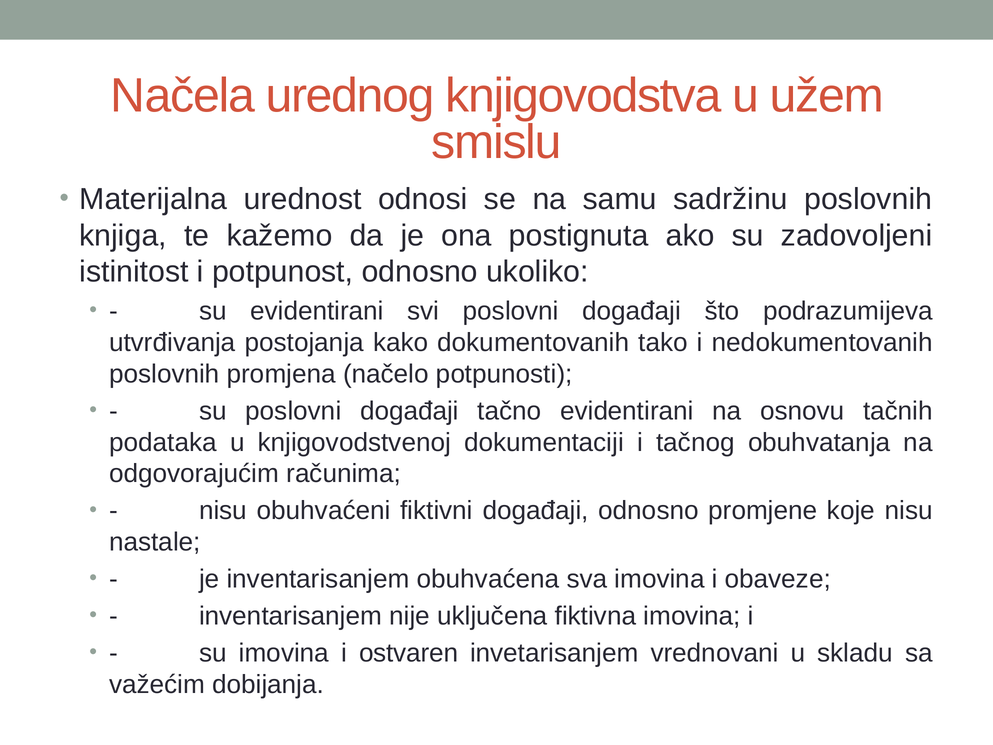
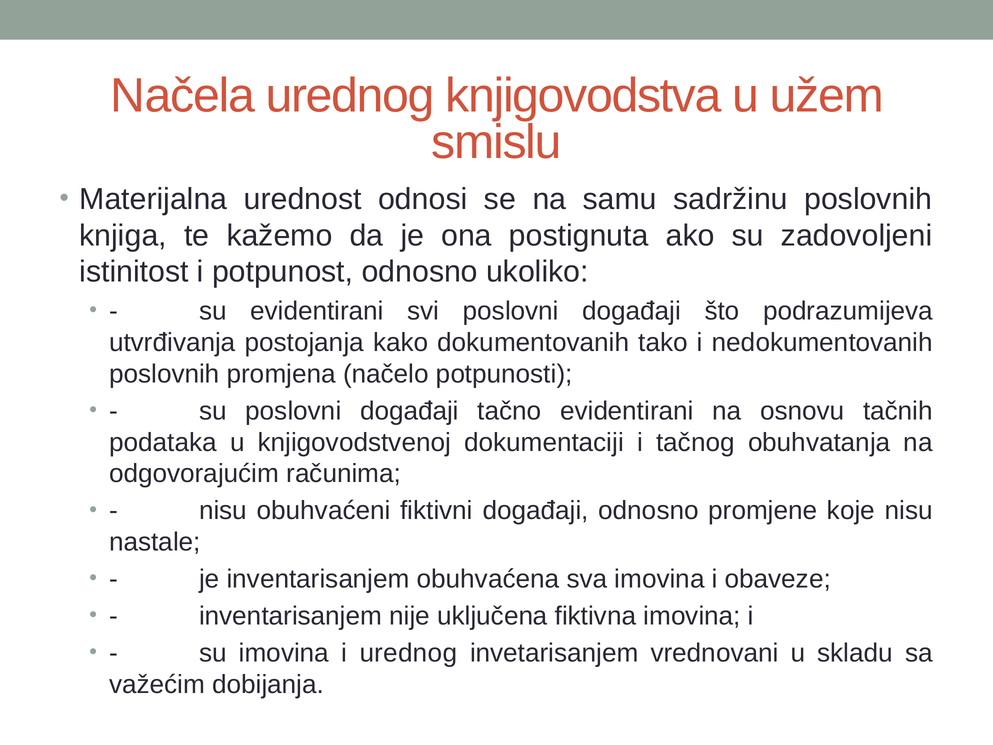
i ostvaren: ostvaren -> urednog
